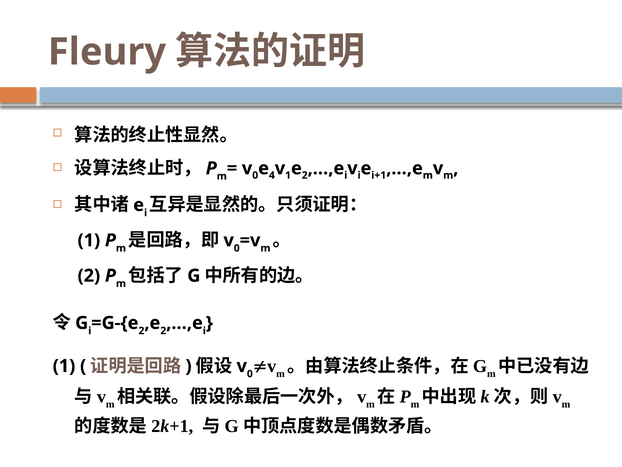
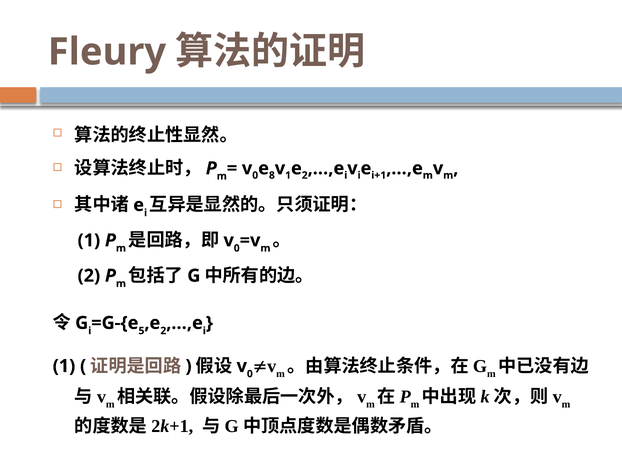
4: 4 -> 8
2 at (141, 330): 2 -> 5
